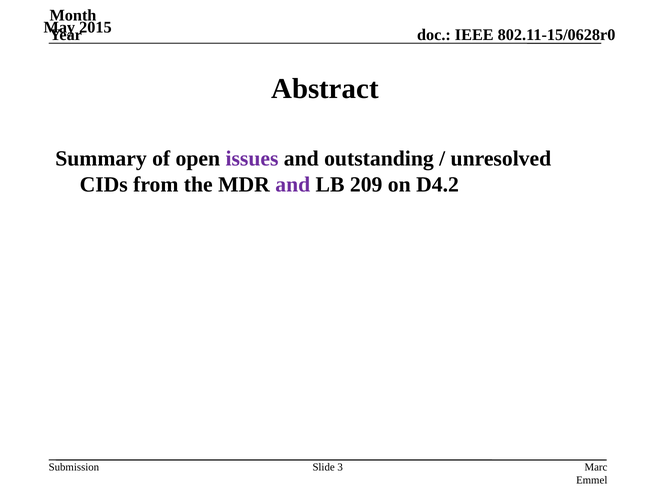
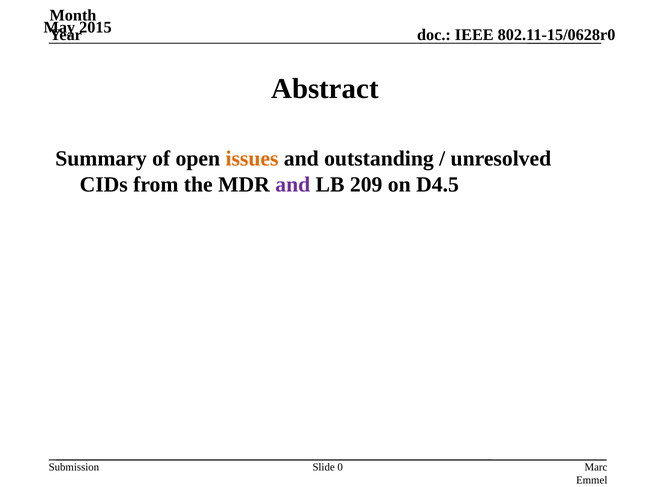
issues colour: purple -> orange
D4.2: D4.2 -> D4.5
3: 3 -> 0
